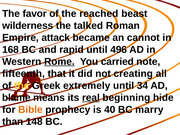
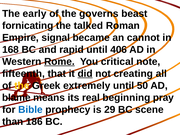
favor: favor -> early
reached: reached -> governs
wilderness: wilderness -> fornicating
attack: attack -> signal
496: 496 -> 406
carried: carried -> critical
did underline: none -> present
34: 34 -> 50
real underline: present -> none
hide: hide -> pray
Bible colour: orange -> blue
40: 40 -> 29
marry: marry -> scene
148: 148 -> 186
